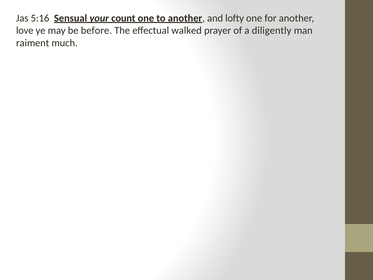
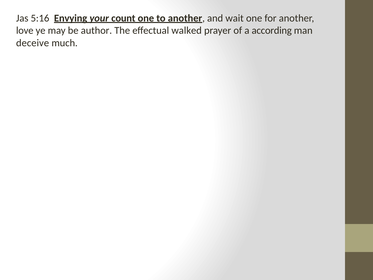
Sensual: Sensual -> Envying
lofty: lofty -> wait
before: before -> author
diligently: diligently -> according
raiment: raiment -> deceive
